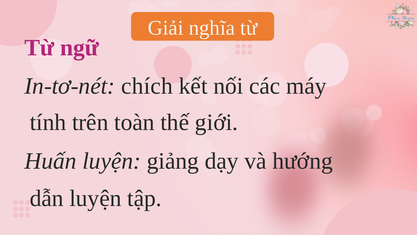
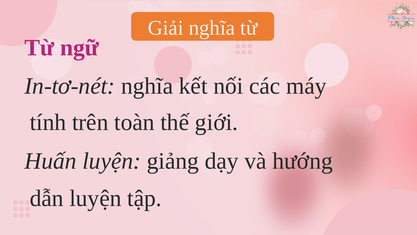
In-tơ-nét chích: chích -> nghĩa
